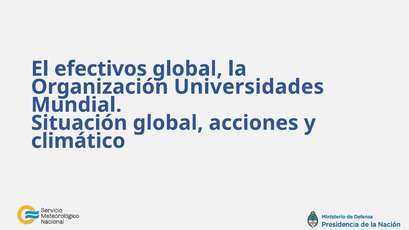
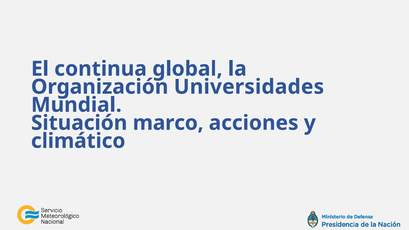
efectivos: efectivos -> continua
Situación global: global -> marco
